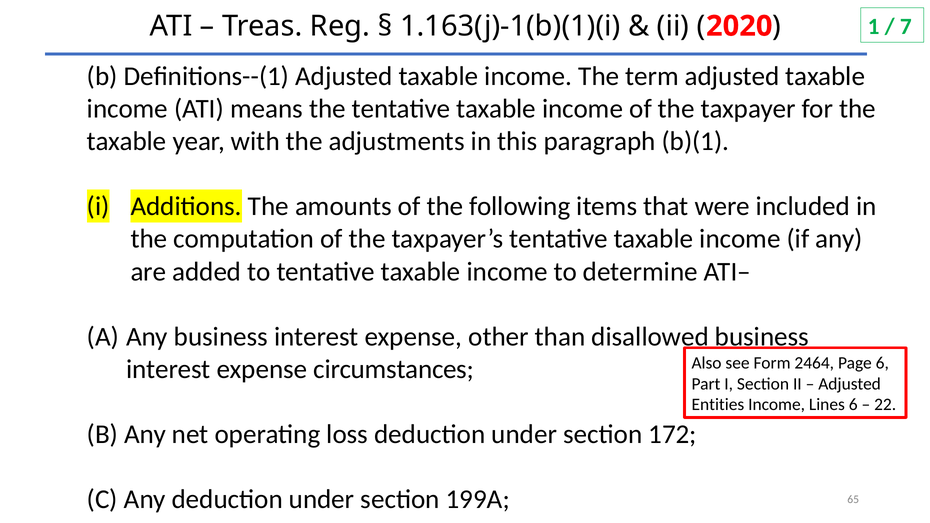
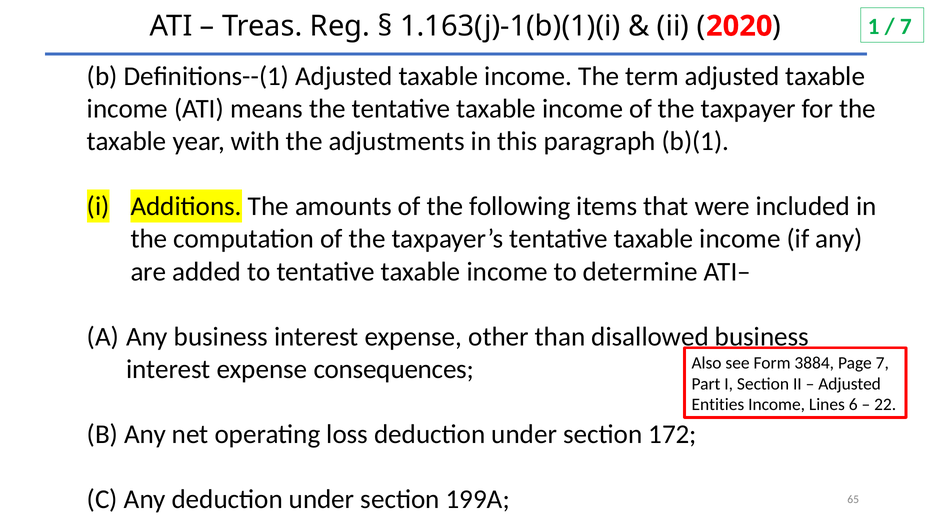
2464: 2464 -> 3884
Page 6: 6 -> 7
circumstances: circumstances -> consequences
